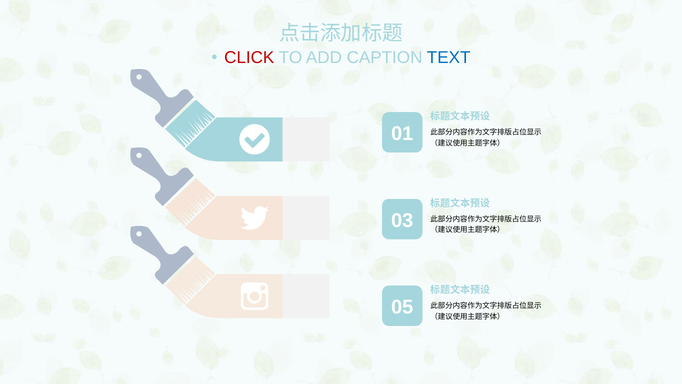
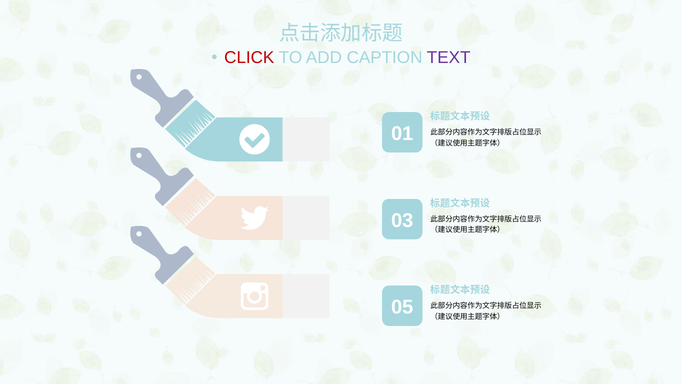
TEXT colour: blue -> purple
